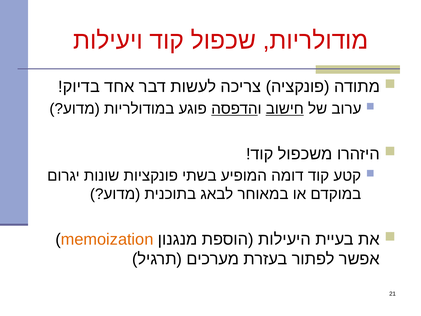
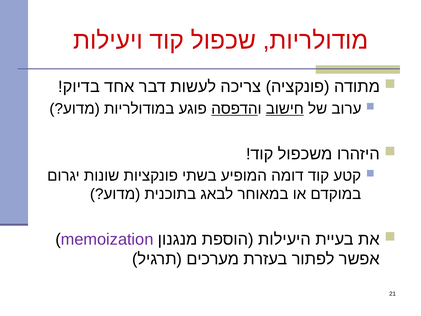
memoization colour: orange -> purple
